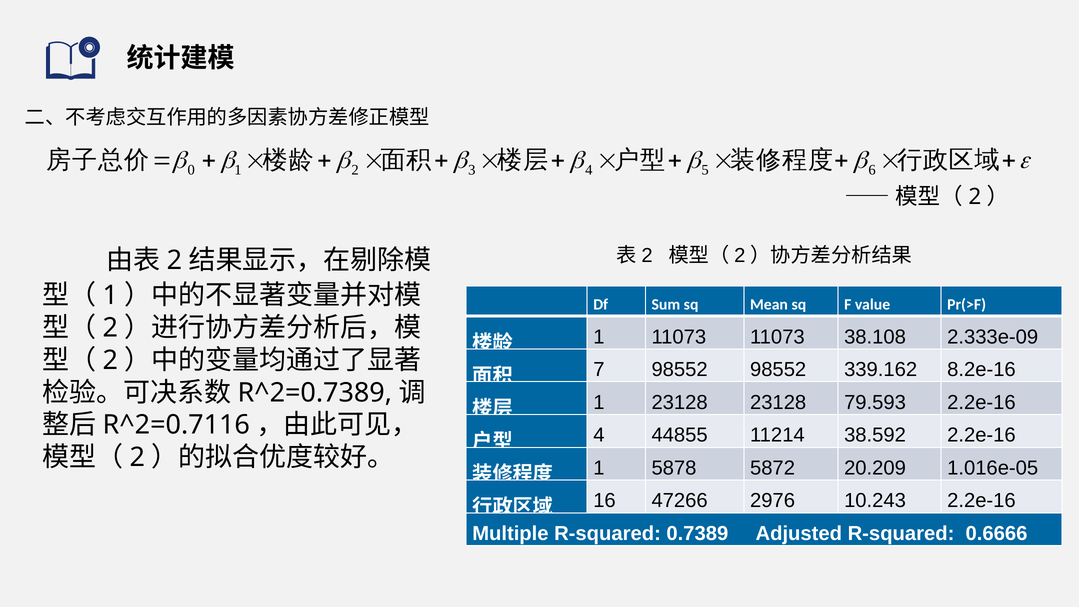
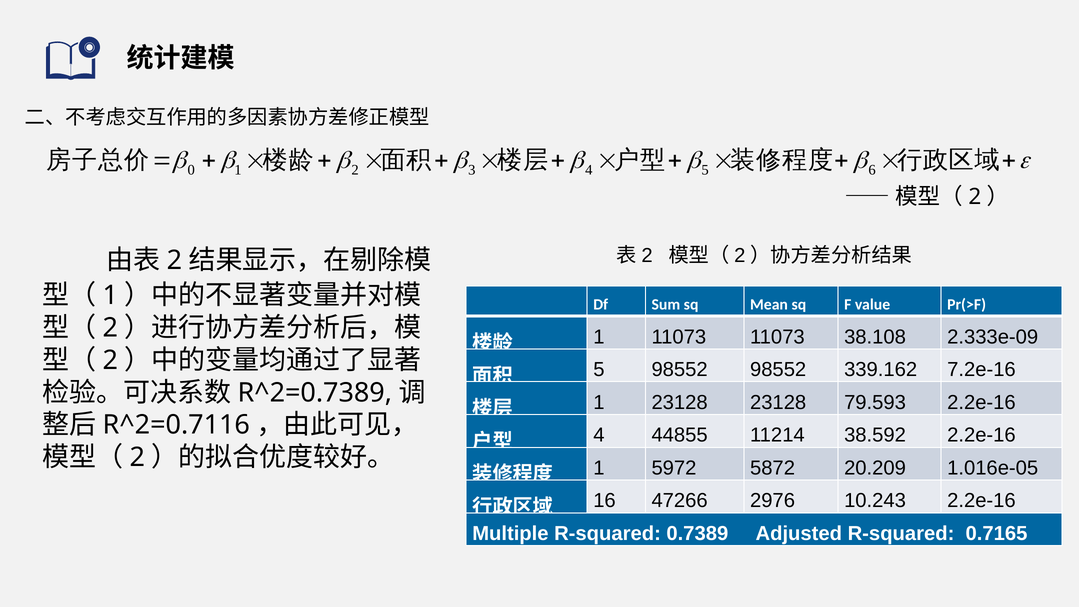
7 at (599, 370): 7 -> 5
8.2e-16: 8.2e-16 -> 7.2e-16
5878: 5878 -> 5972
0.6666: 0.6666 -> 0.7165
